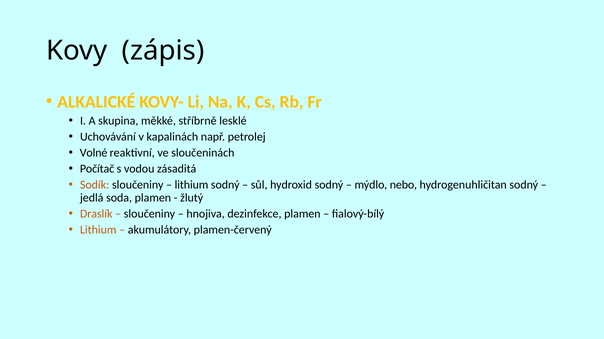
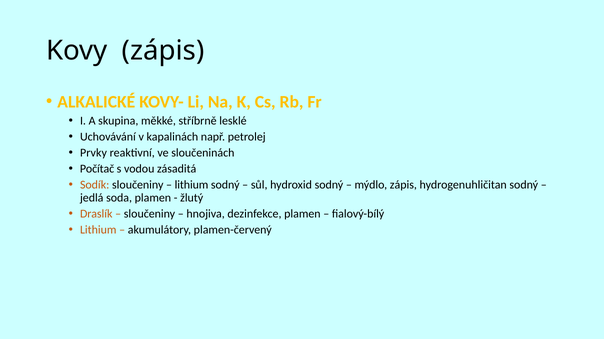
Volné: Volné -> Prvky
mýdlo nebo: nebo -> zápis
